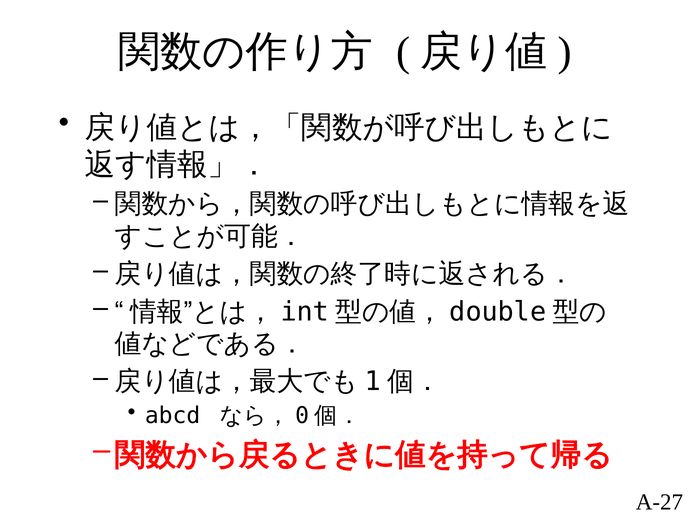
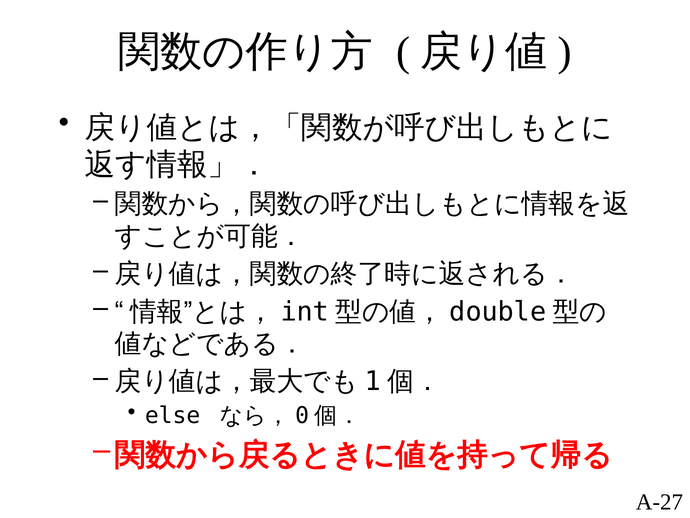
abcd: abcd -> else
